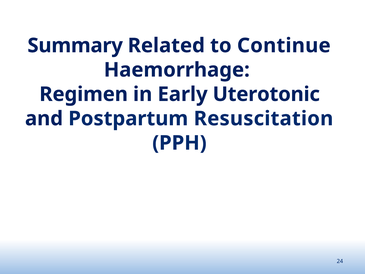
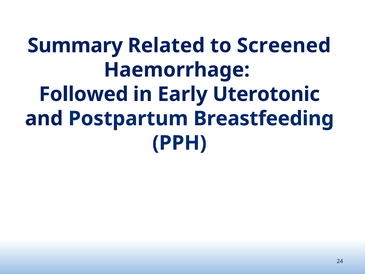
Continue: Continue -> Screened
Regimen: Regimen -> Followed
Resuscitation: Resuscitation -> Breastfeeding
